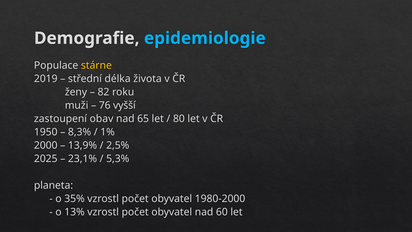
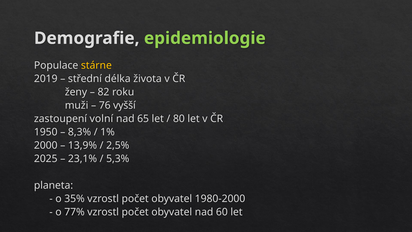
epidemiologie colour: light blue -> light green
obav: obav -> volní
13%: 13% -> 77%
